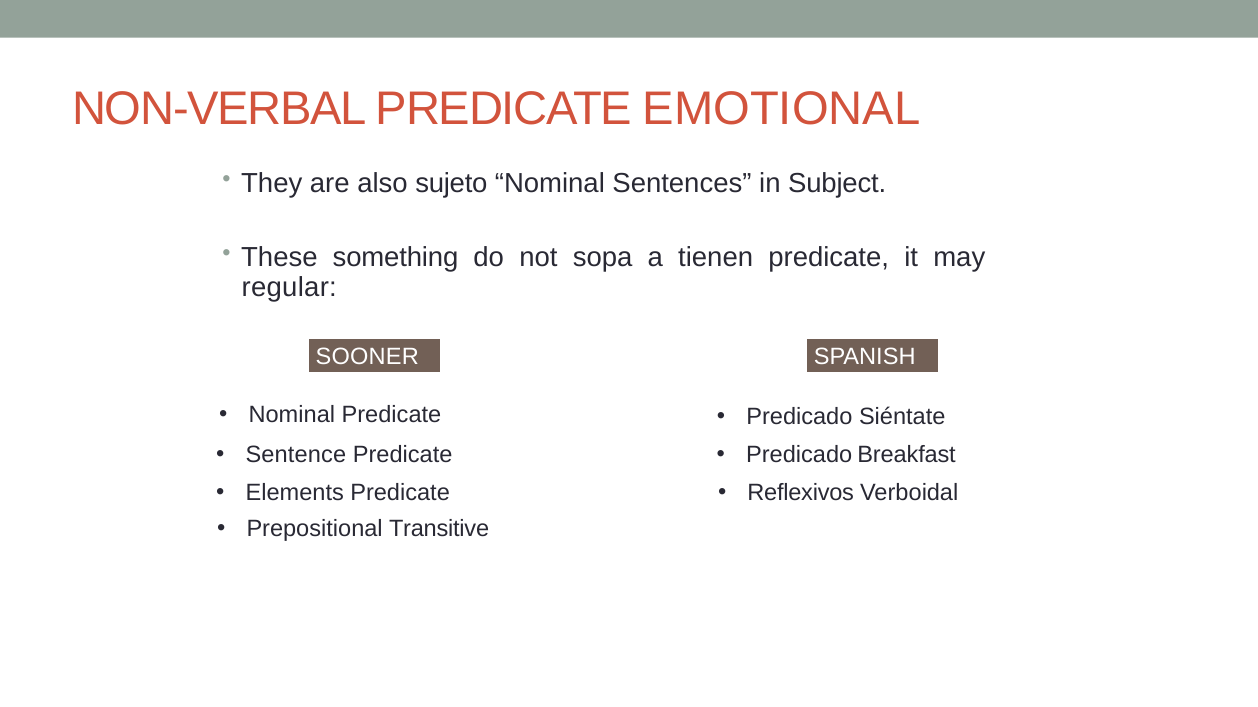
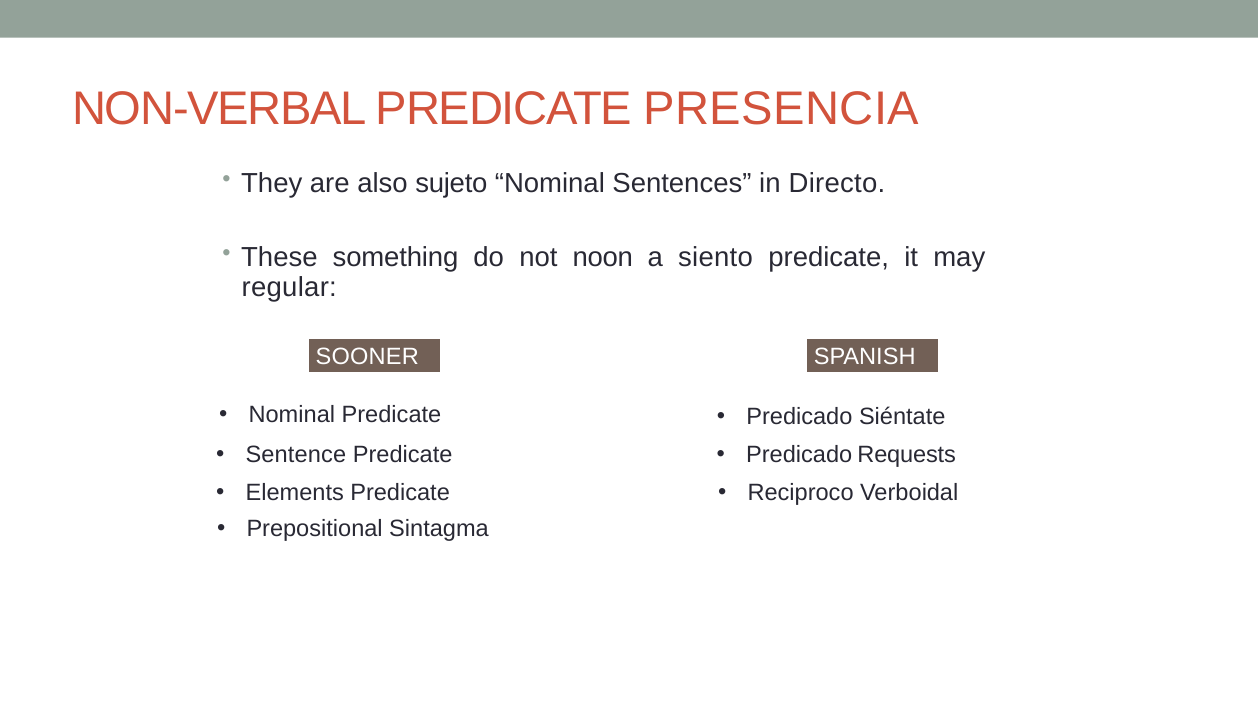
EMOTIONAL: EMOTIONAL -> PRESENCIA
Subject: Subject -> Directo
sopa: sopa -> noon
tienen: tienen -> siento
Breakfast: Breakfast -> Requests
Reflexivos: Reflexivos -> Reciproco
Transitive: Transitive -> Sintagma
